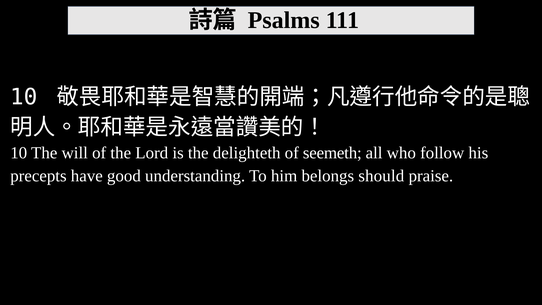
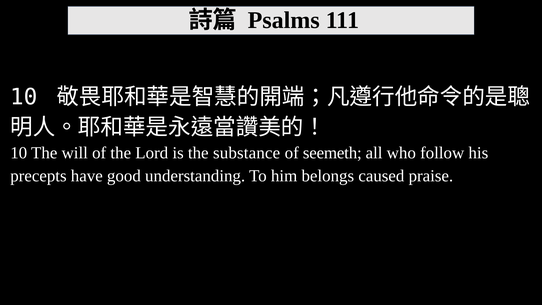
delighteth: delighteth -> substance
should: should -> caused
